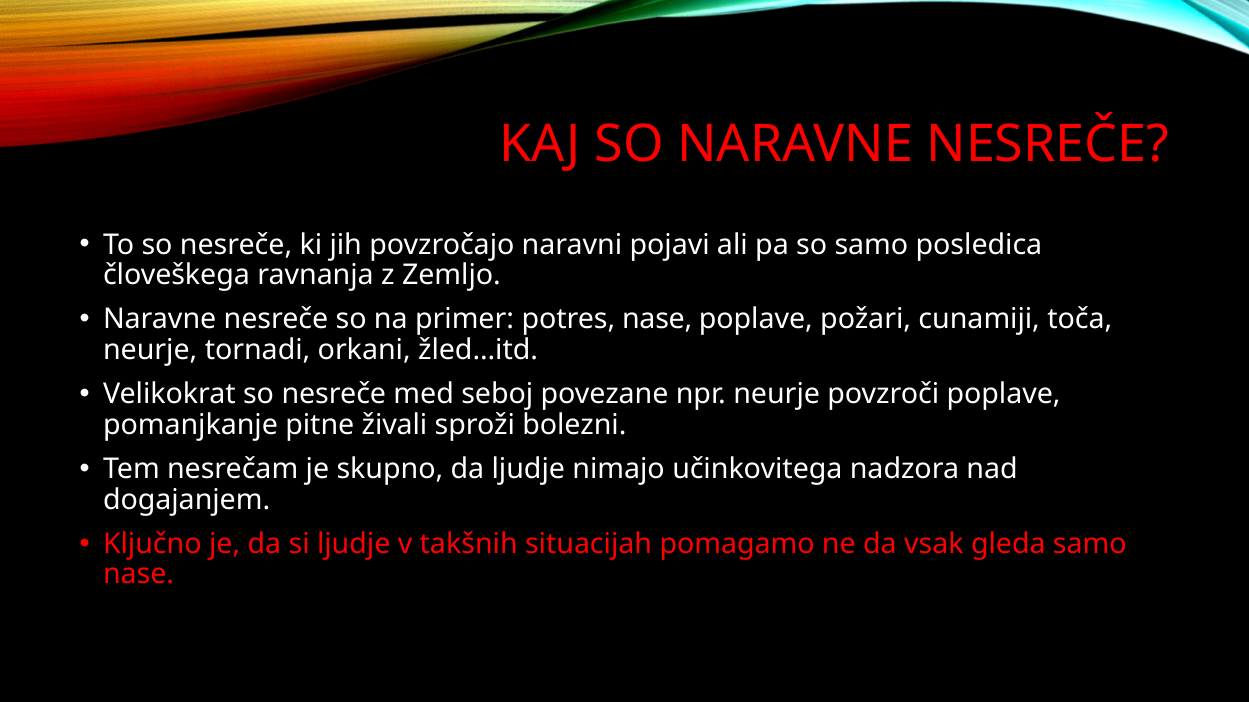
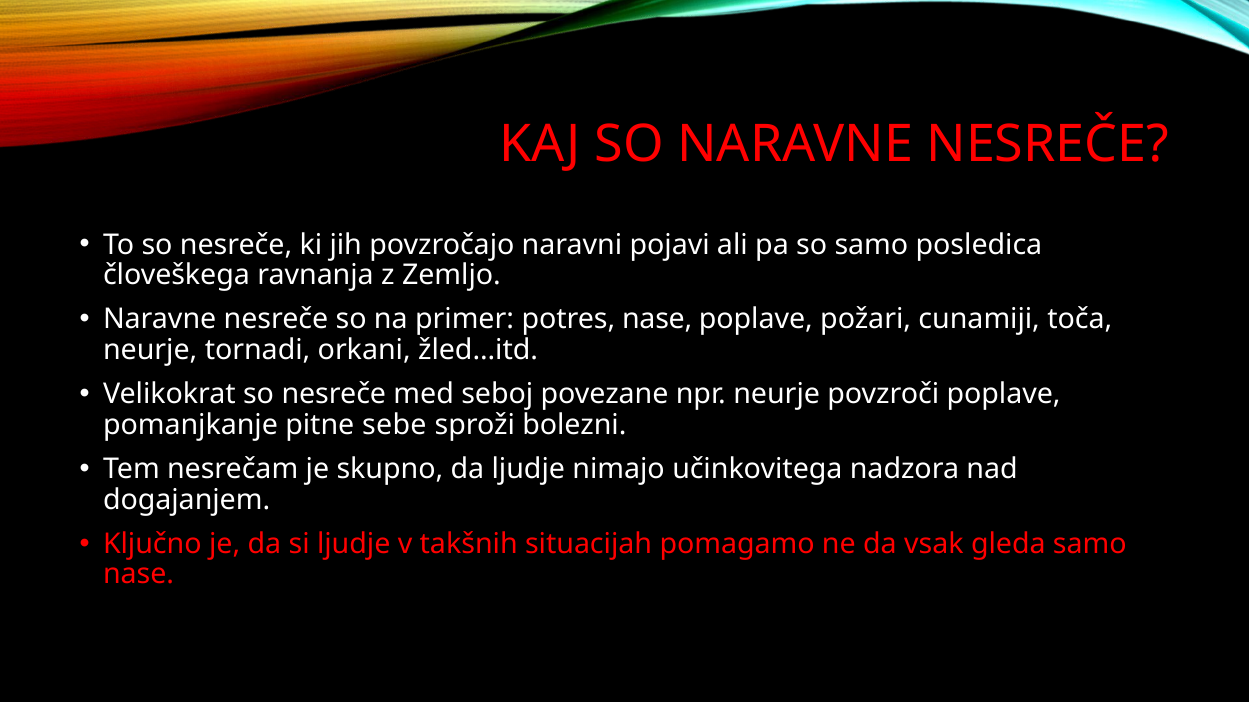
živali: živali -> sebe
